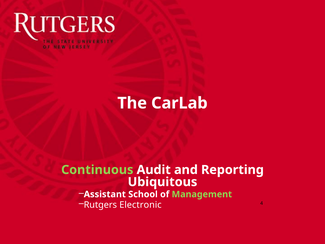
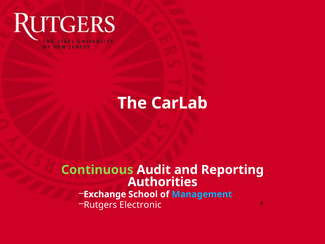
Ubiquitous: Ubiquitous -> Authorities
Assistant: Assistant -> Exchange
Management colour: light green -> light blue
